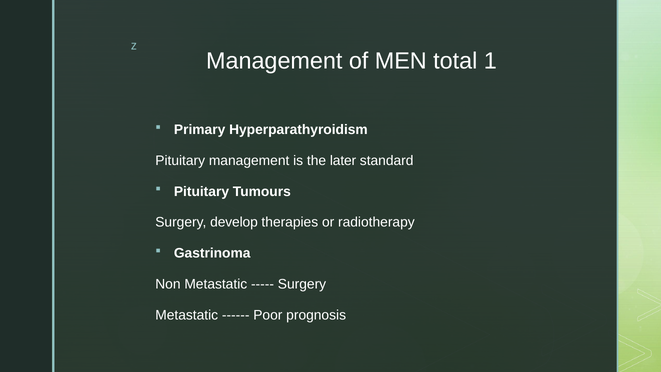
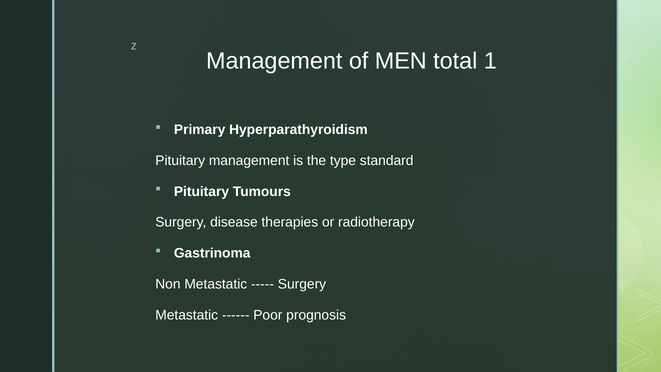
later: later -> type
develop: develop -> disease
